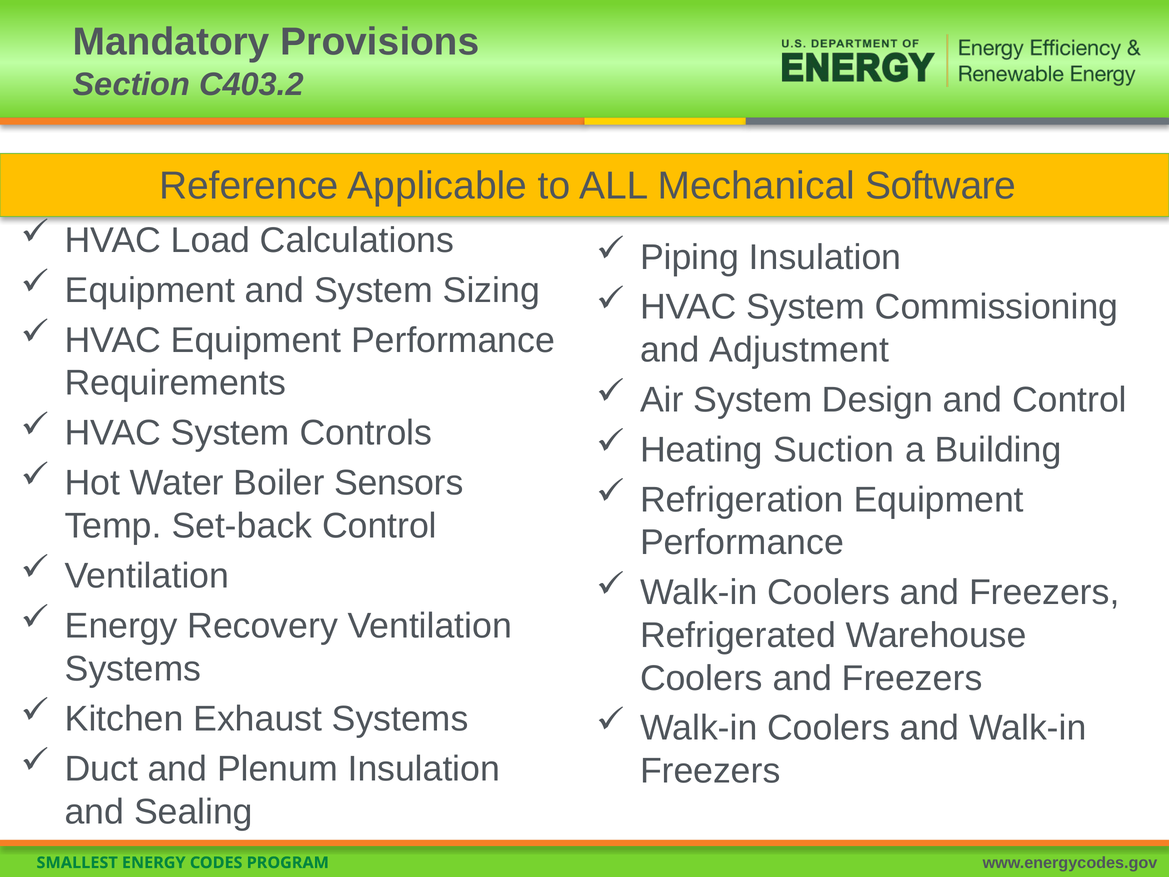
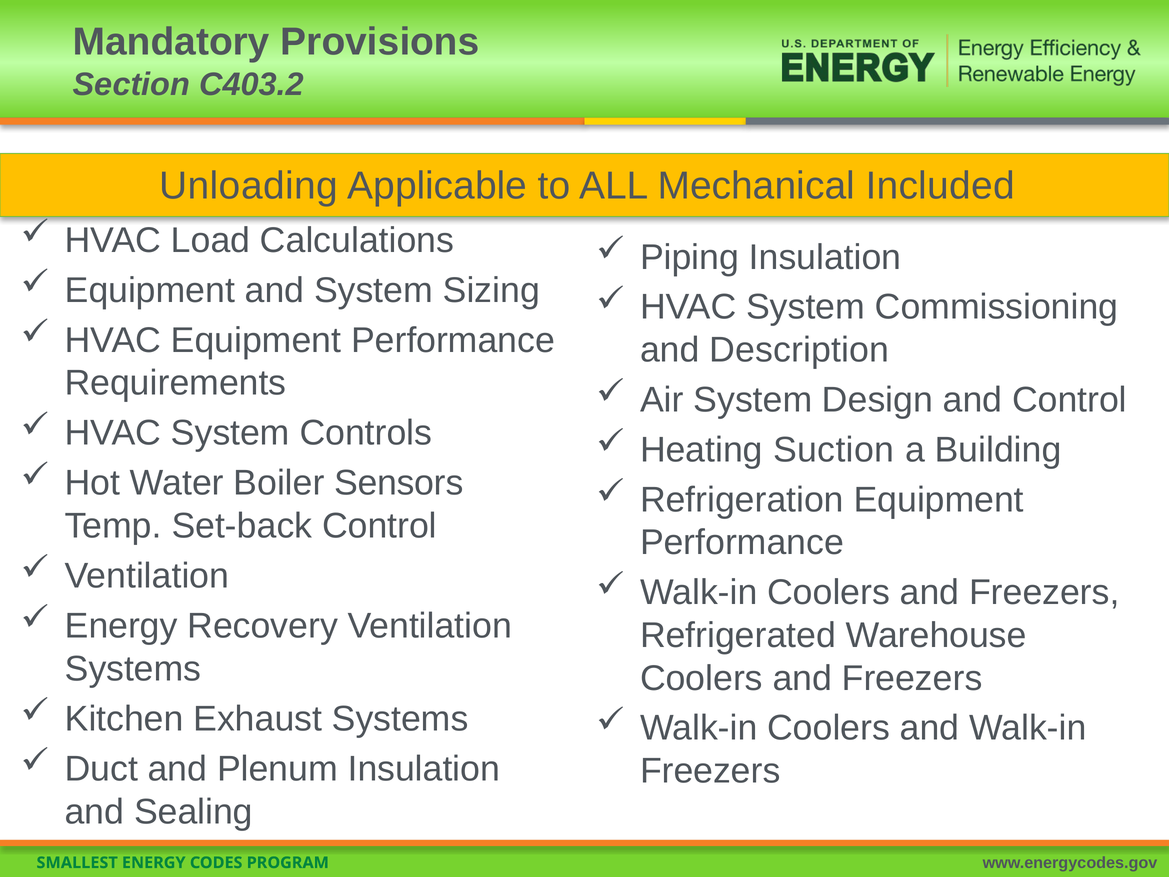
Reference: Reference -> Unloading
Software: Software -> Included
Adjustment: Adjustment -> Description
